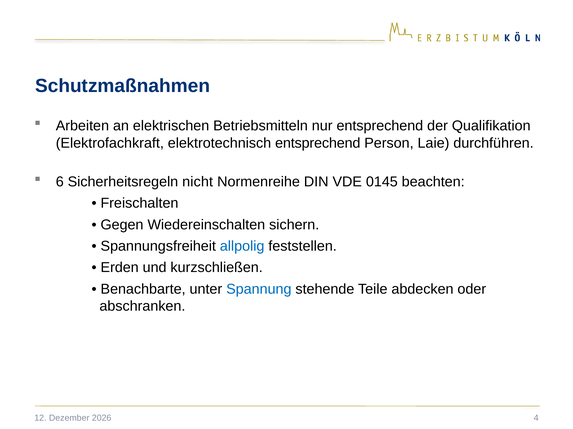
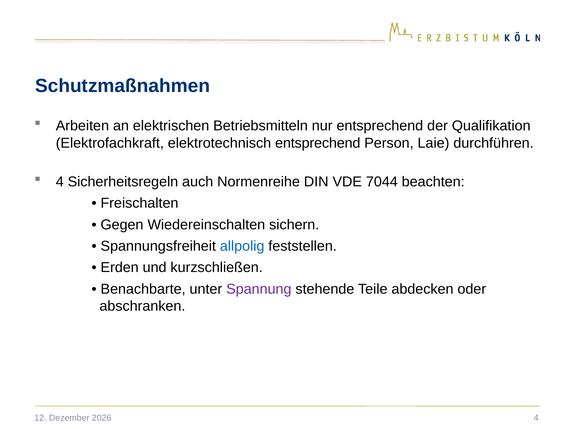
6 at (60, 182): 6 -> 4
nicht: nicht -> auch
0145: 0145 -> 7044
Spannung colour: blue -> purple
